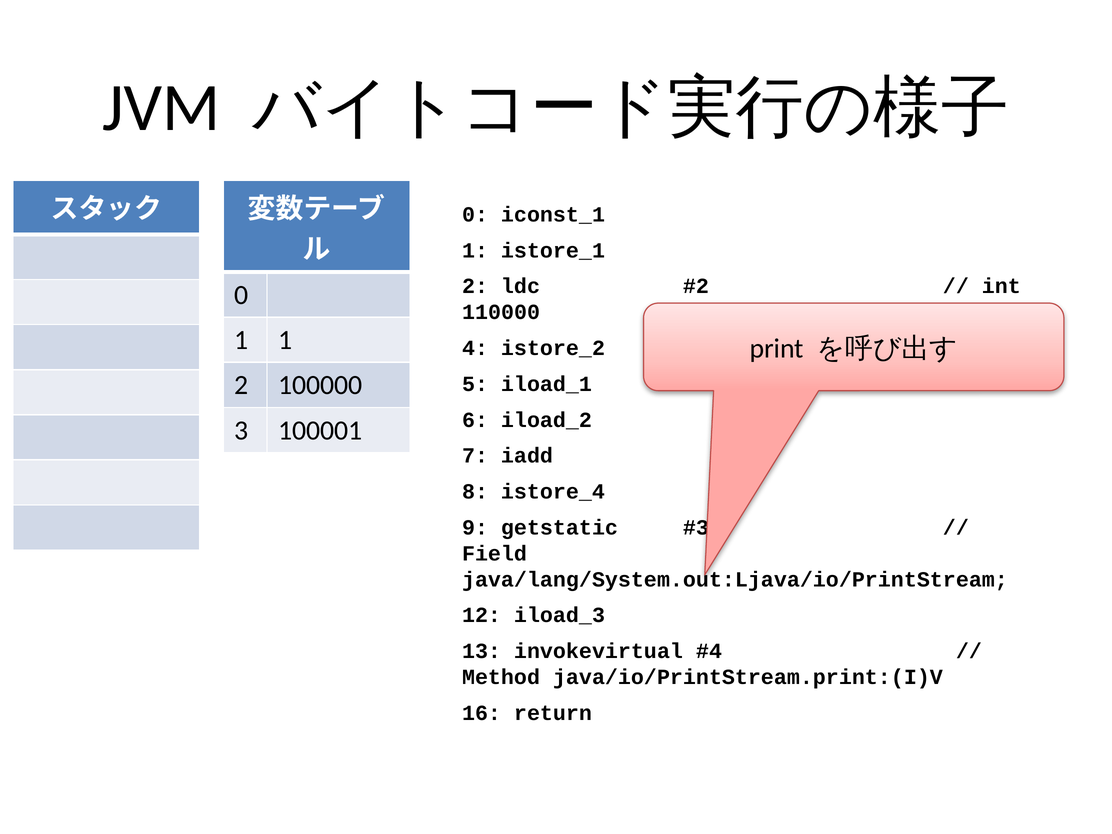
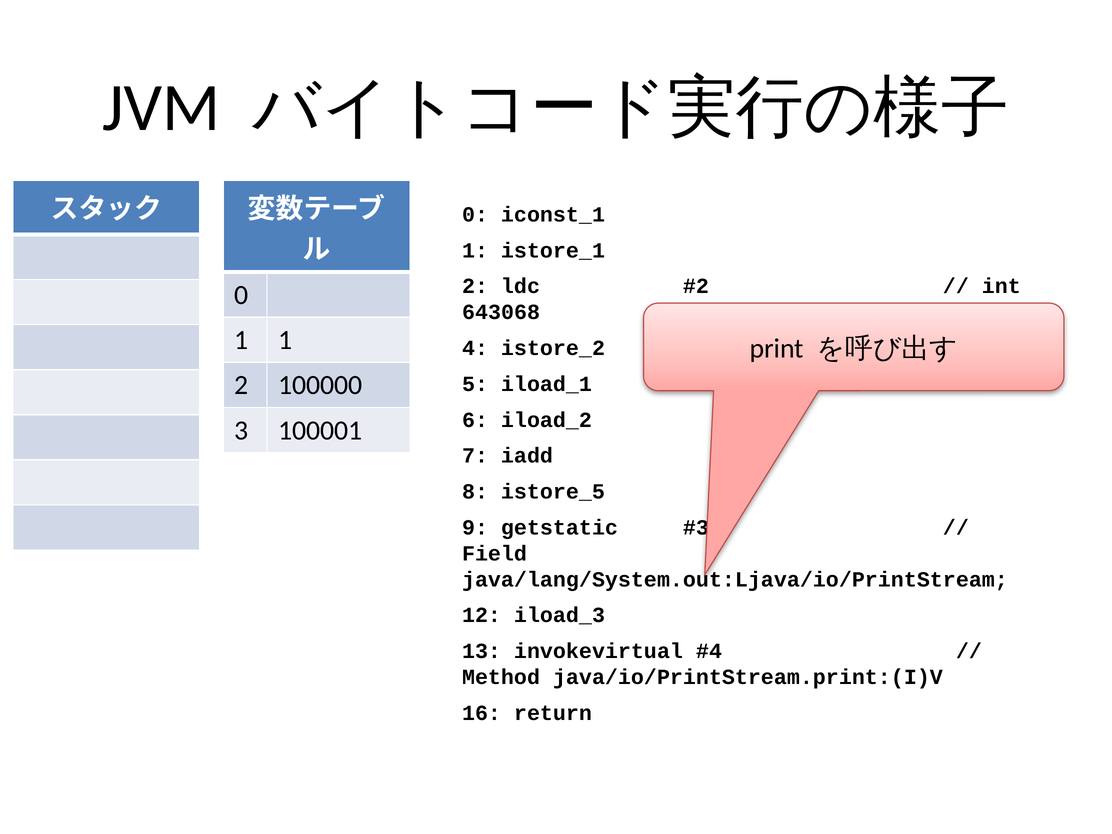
110000: 110000 -> 643068
istore_4: istore_4 -> istore_5
